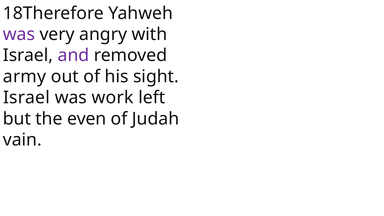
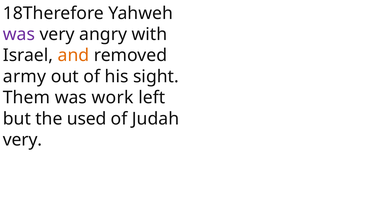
and colour: purple -> orange
Israel at (26, 98): Israel -> Them
even: even -> used
vain at (22, 140): vain -> very
